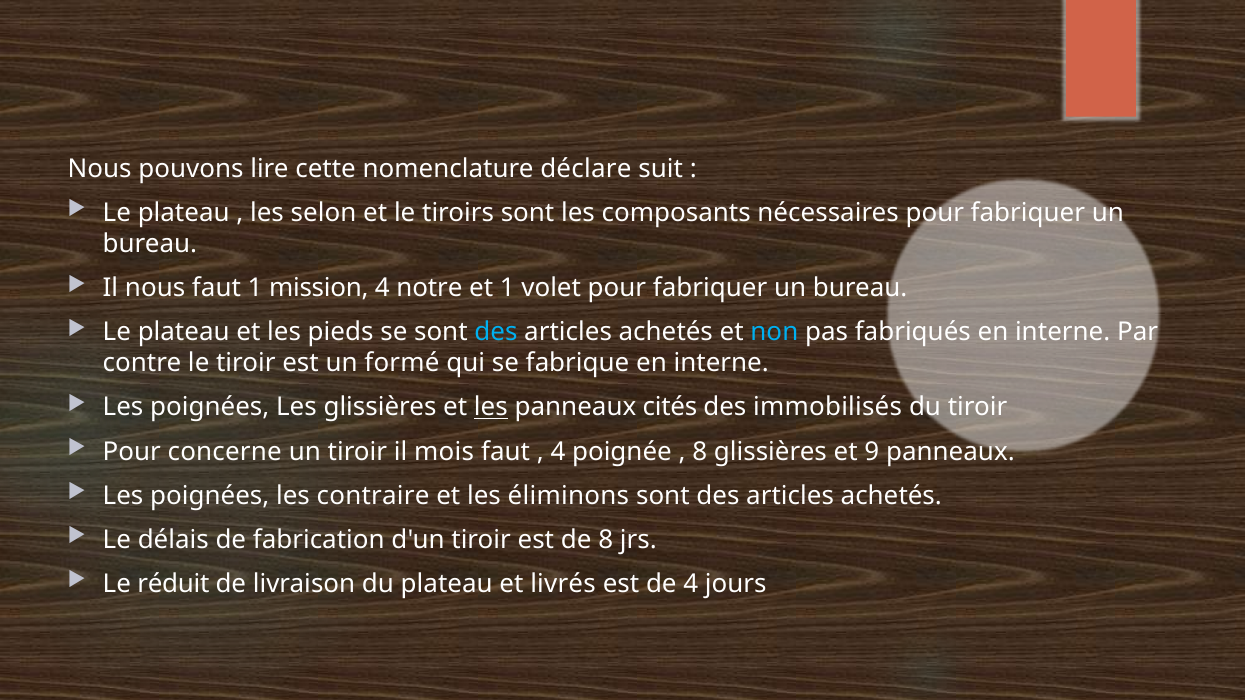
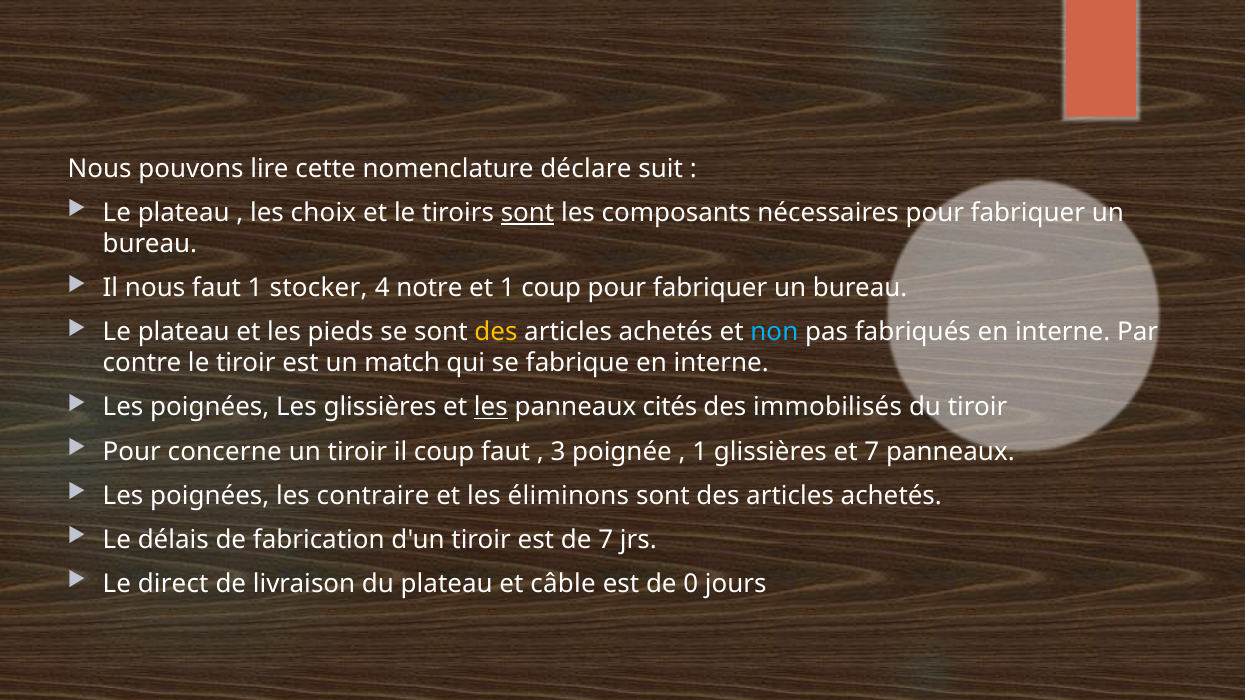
selon: selon -> choix
sont at (528, 213) underline: none -> present
mission: mission -> stocker
1 volet: volet -> coup
des at (496, 332) colour: light blue -> yellow
formé: formé -> match
il mois: mois -> coup
4 at (558, 452): 4 -> 3
8 at (700, 452): 8 -> 1
et 9: 9 -> 7
de 8: 8 -> 7
réduit: réduit -> direct
livrés: livrés -> câble
de 4: 4 -> 0
